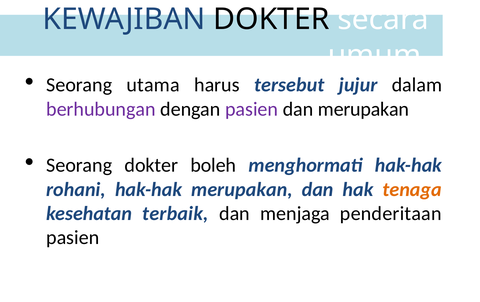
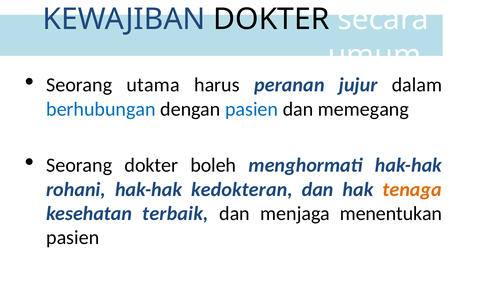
tersebut: tersebut -> peranan
berhubungan colour: purple -> blue
pasien at (252, 109) colour: purple -> blue
dan merupakan: merupakan -> memegang
hak-hak merupakan: merupakan -> kedokteran
penderitaan: penderitaan -> menentukan
